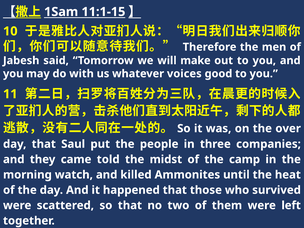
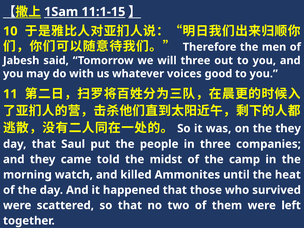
will make: make -> three
the over: over -> they
